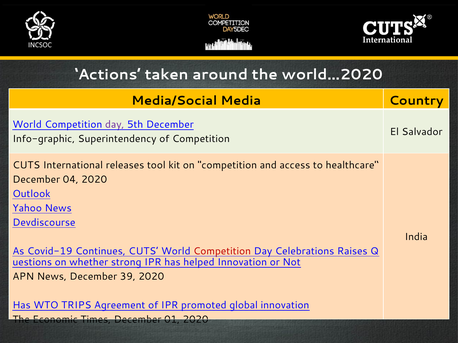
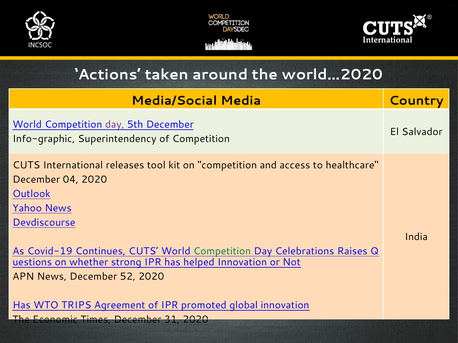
Competition at (222, 251) colour: red -> green
39: 39 -> 52
01: 01 -> 31
